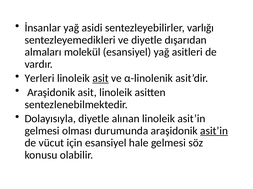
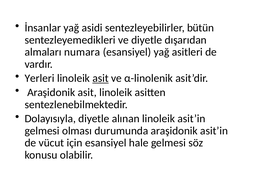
varlığı: varlığı -> bütün
molekül: molekül -> numara
asit’in at (214, 131) underline: present -> none
